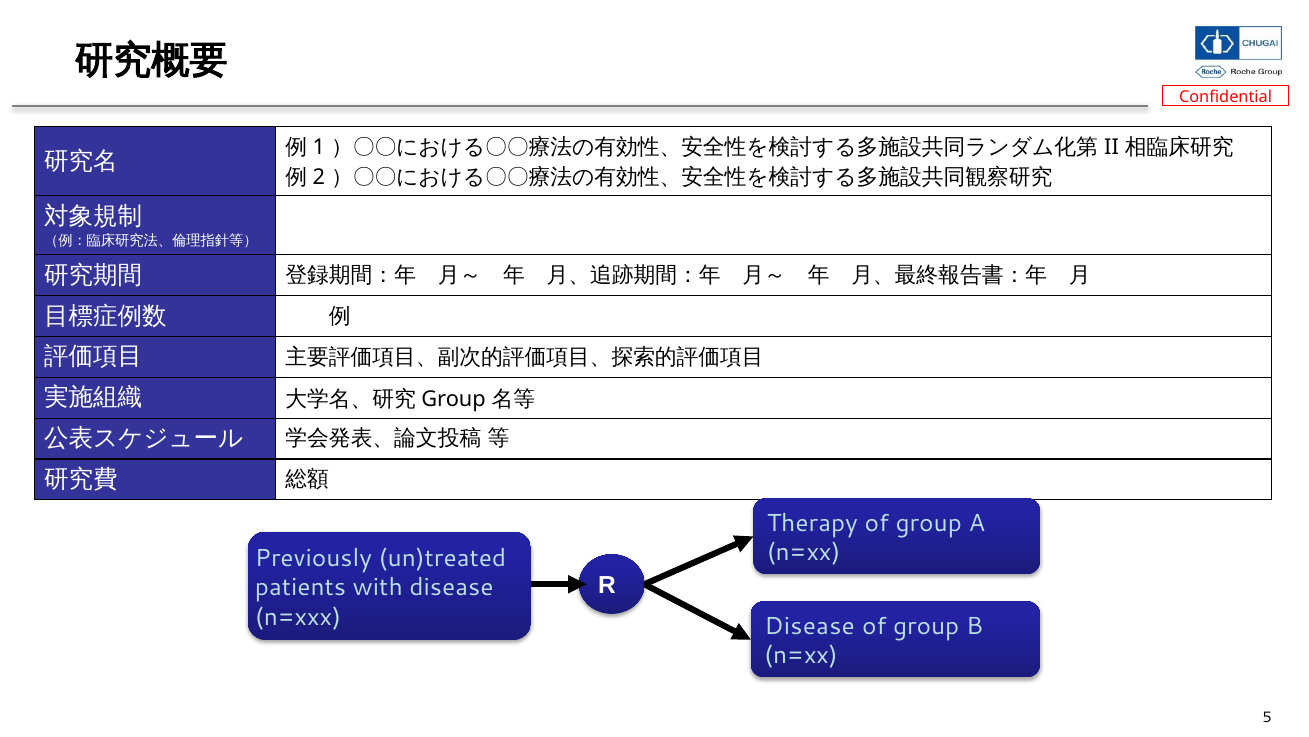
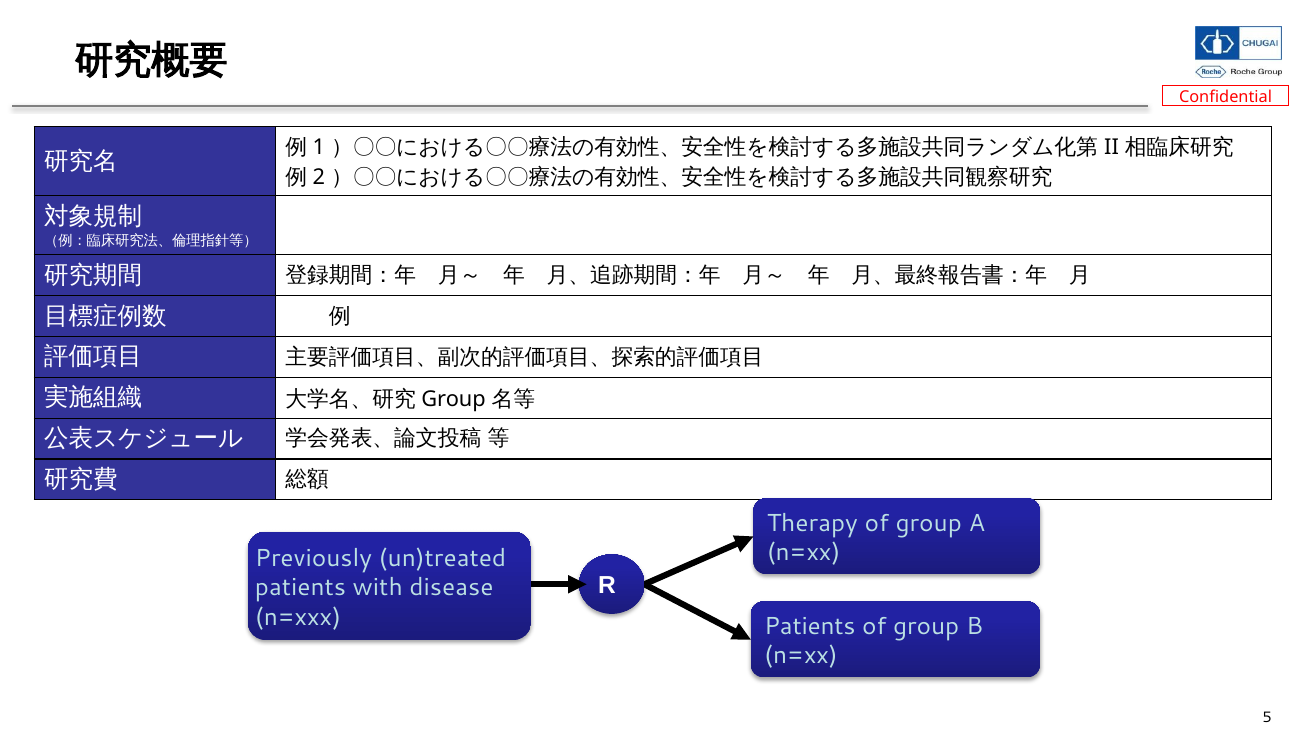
Disease at (810, 626): Disease -> Patients
